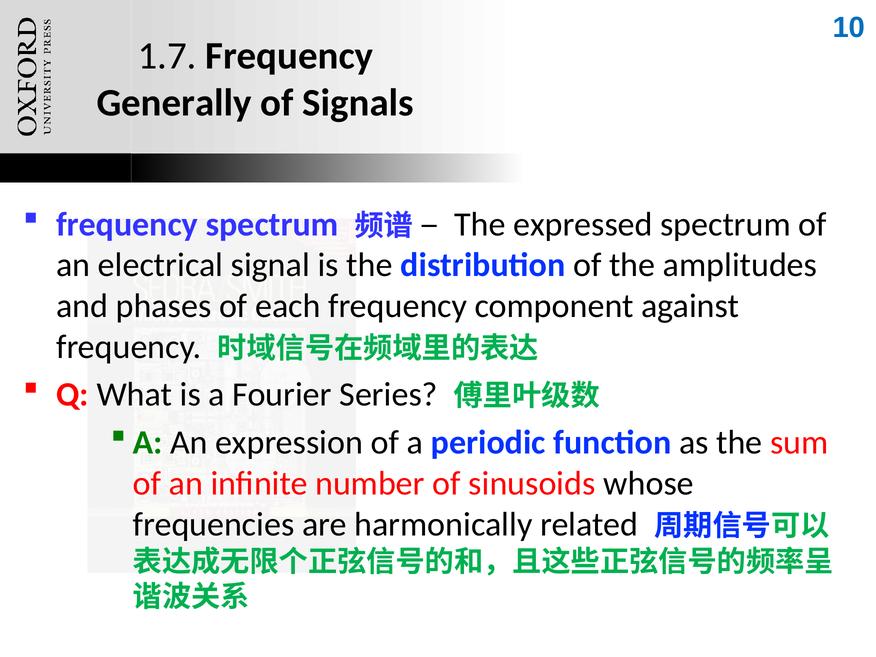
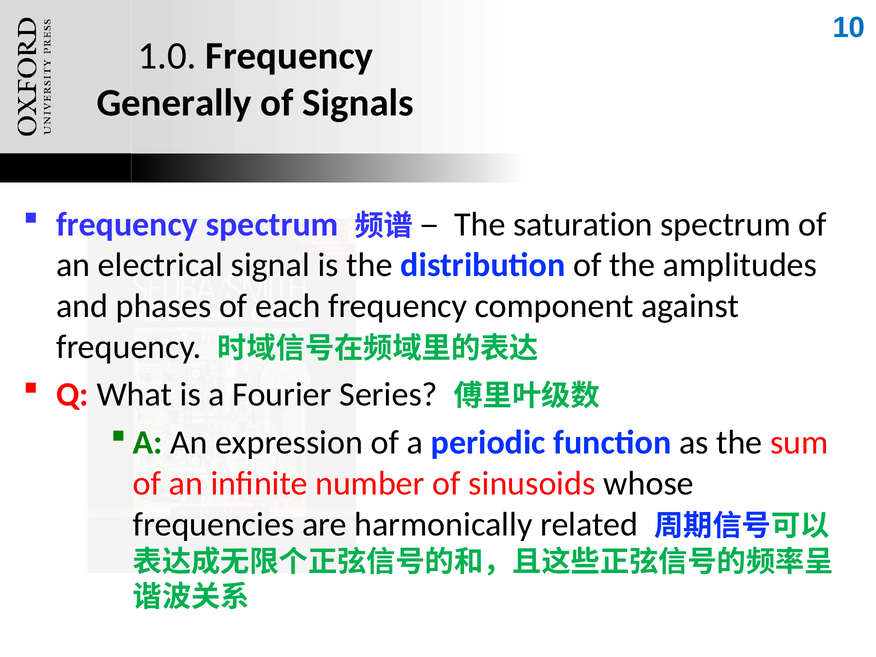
1.7: 1.7 -> 1.0
expressed: expressed -> saturation
